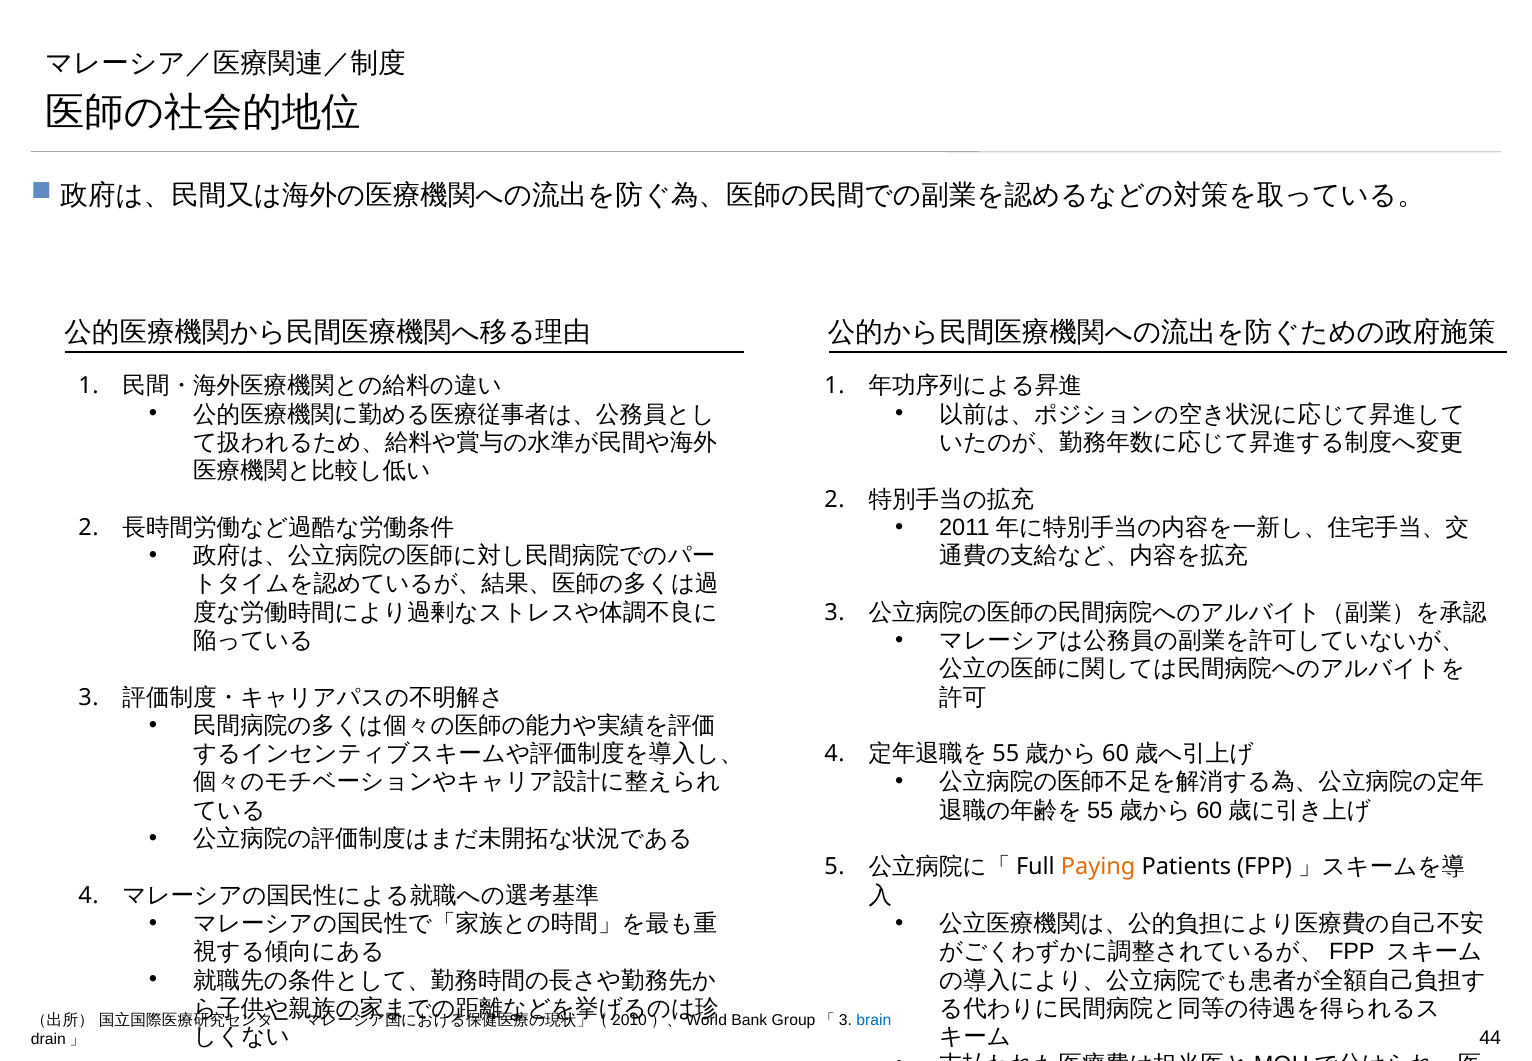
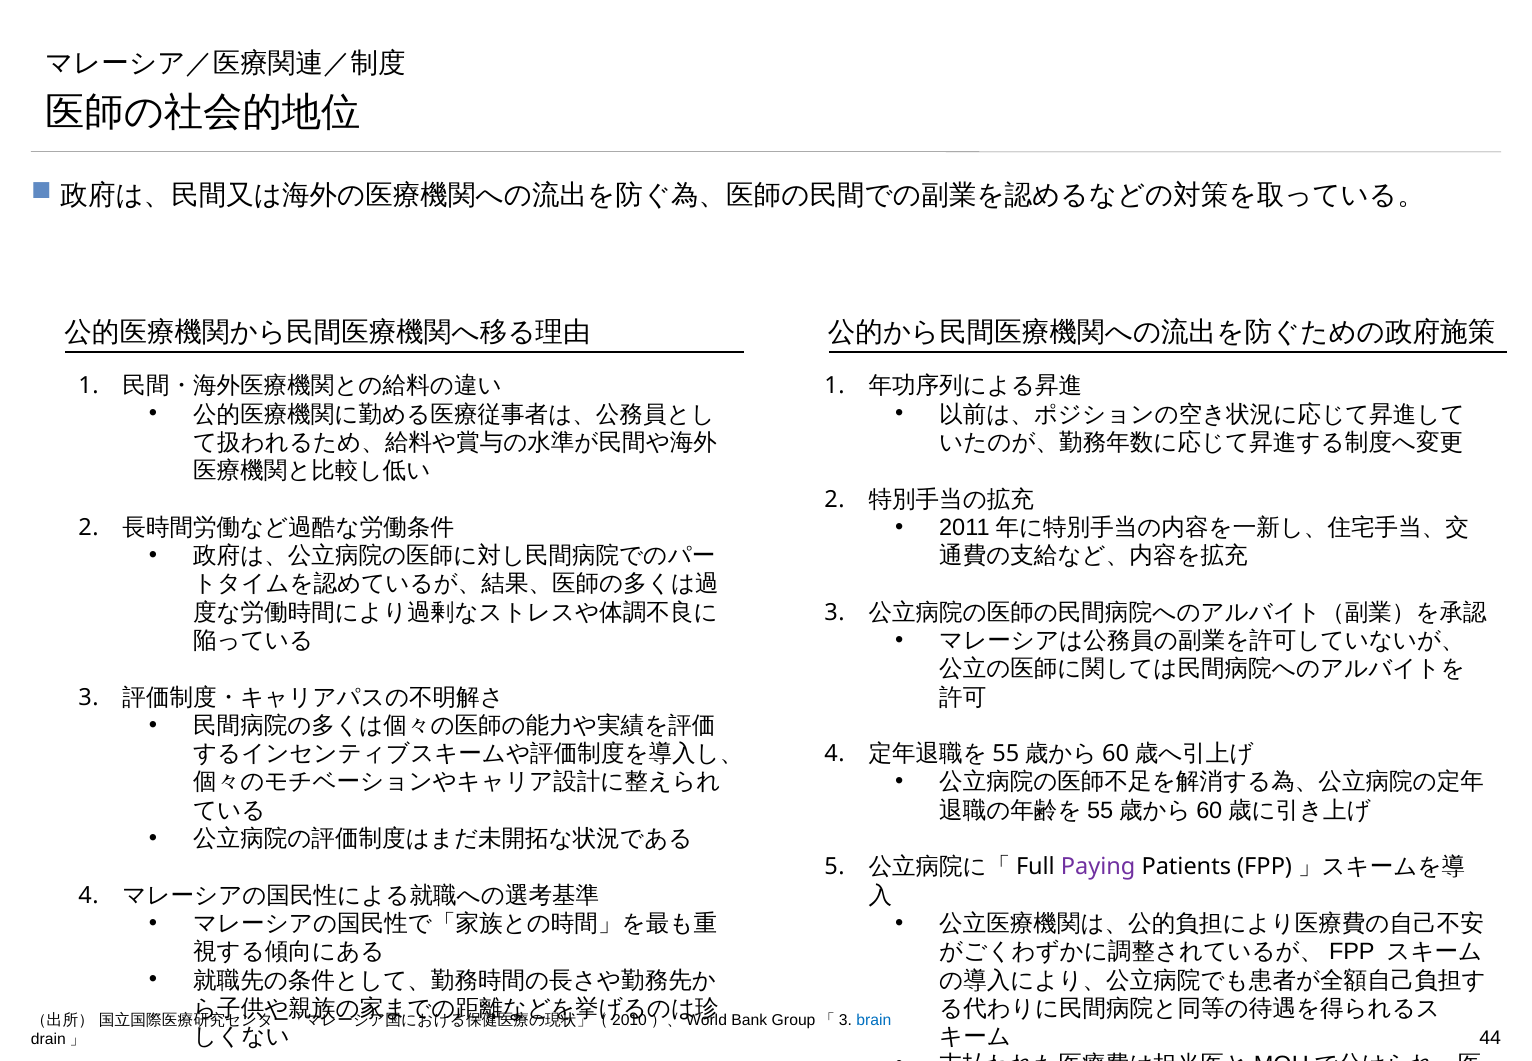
Paying colour: orange -> purple
